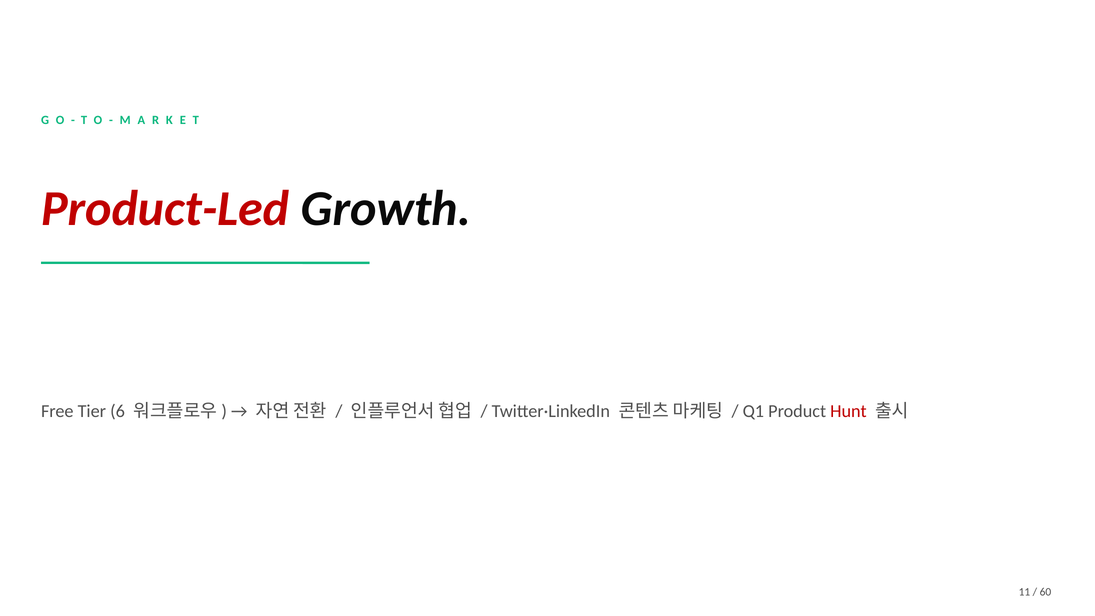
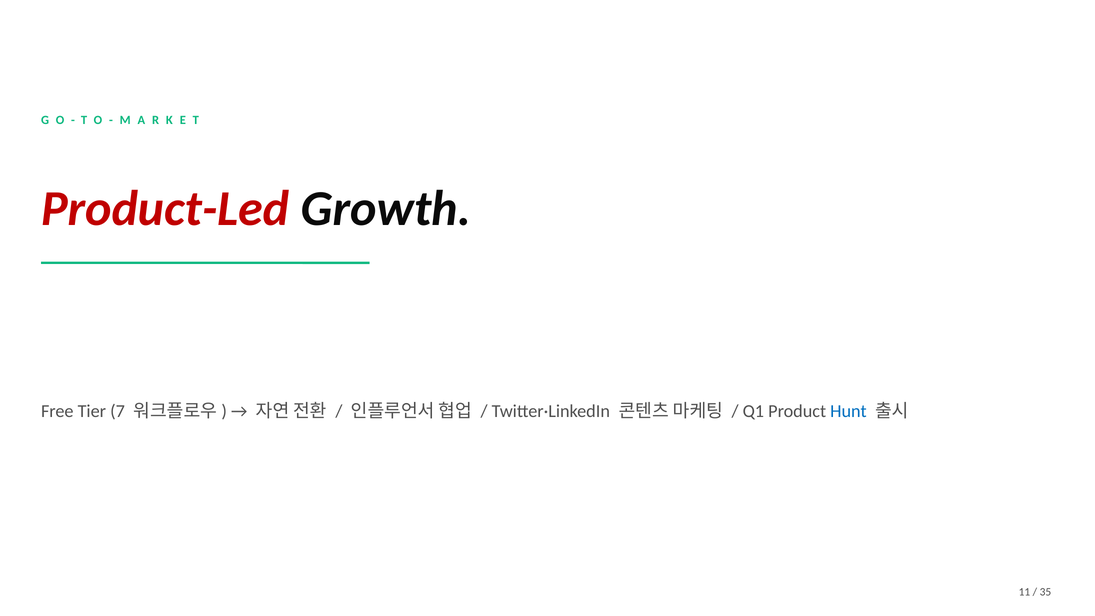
6: 6 -> 7
Hunt colour: red -> blue
60: 60 -> 35
